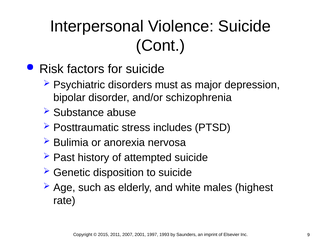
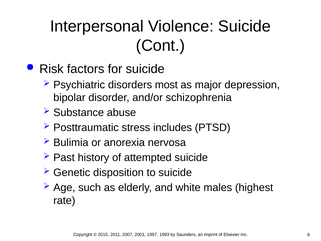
must: must -> most
